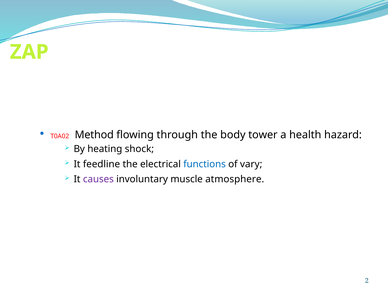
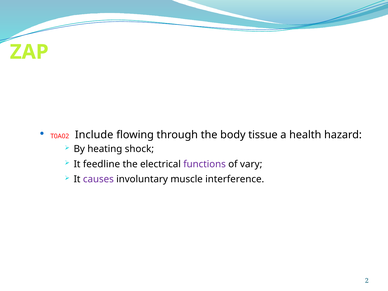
Method: Method -> Include
tower: tower -> tissue
functions colour: blue -> purple
atmosphere: atmosphere -> interference
